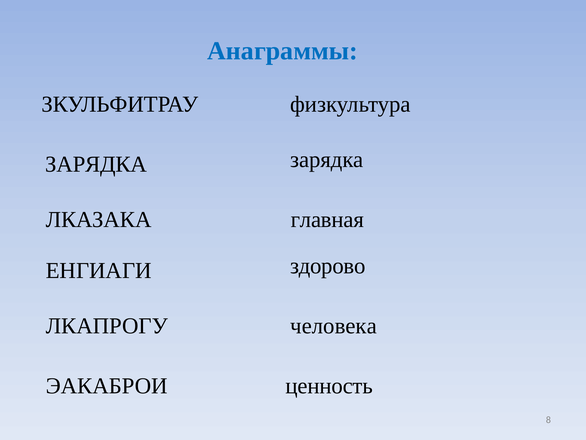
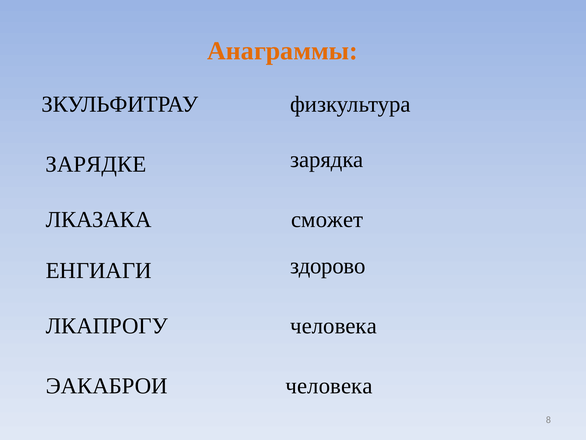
Анаграммы colour: blue -> orange
ЗАРЯДКА at (96, 164): ЗАРЯДКА -> ЗАРЯДКЕ
главная: главная -> сможет
ЭАКАБРОИ ценность: ценность -> человека
